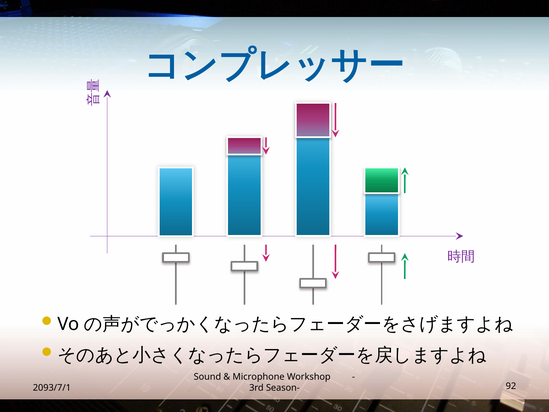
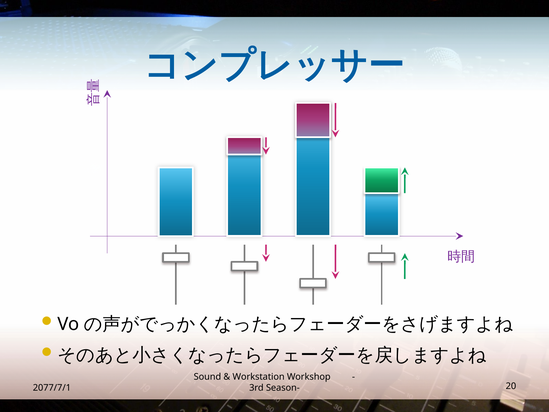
Microphone: Microphone -> Workstation
2093/7/1: 2093/7/1 -> 2077/7/1
92: 92 -> 20
